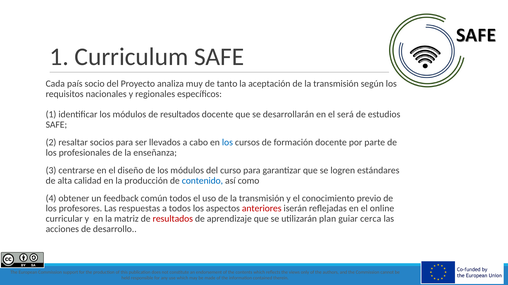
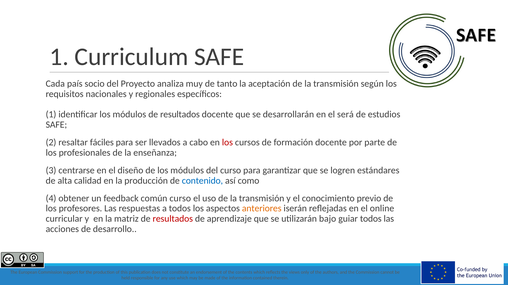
socios: socios -> fáciles
los at (227, 143) colour: blue -> red
común todos: todos -> curso
anteriores colour: red -> orange
plan: plan -> bajo
guiar cerca: cerca -> todos
